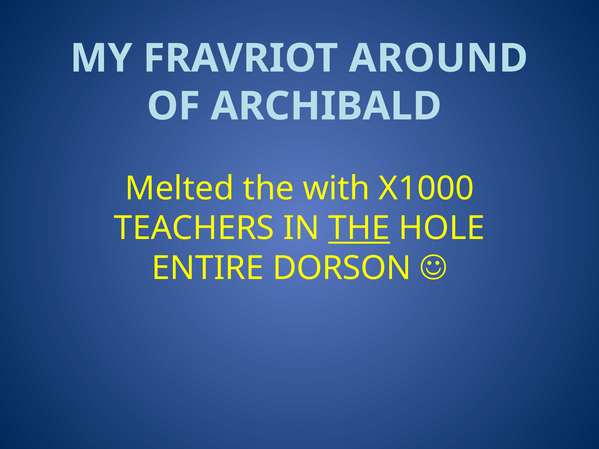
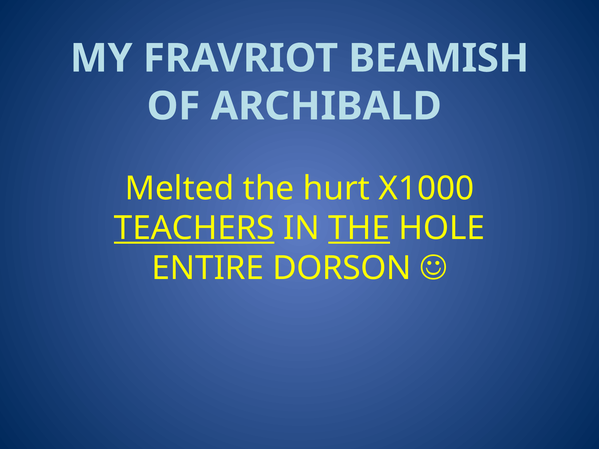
AROUND: AROUND -> BEAMISH
with: with -> hurt
TEACHERS underline: none -> present
